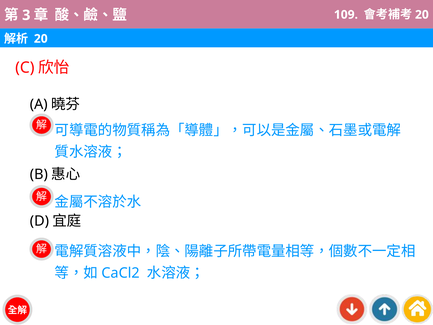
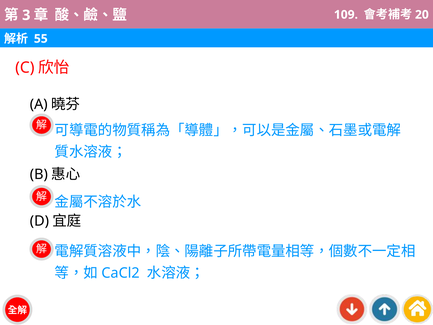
20 at (41, 39): 20 -> 55
